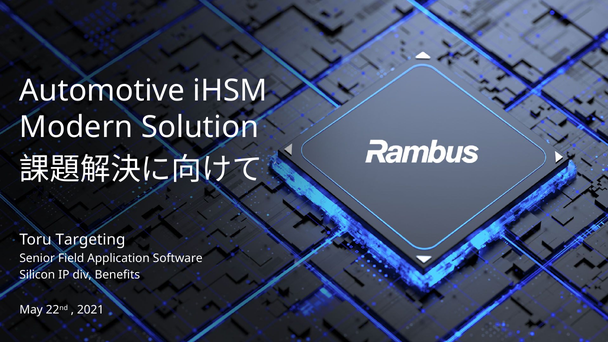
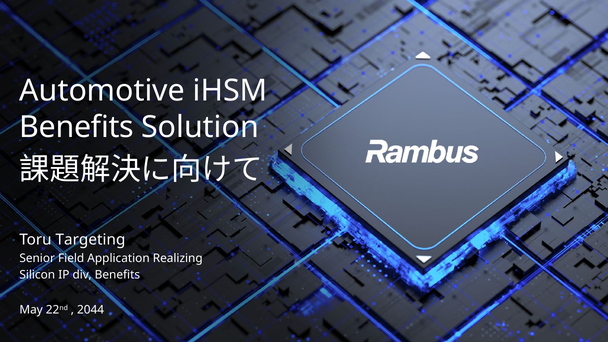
Modern at (76, 127): Modern -> Benefits
Software: Software -> Realizing
2021: 2021 -> 2044
